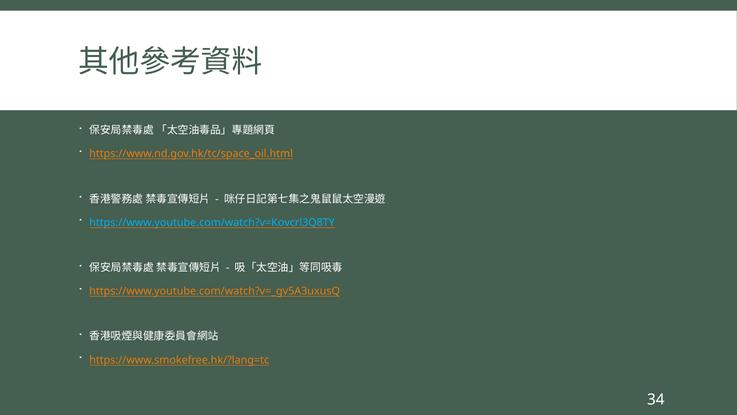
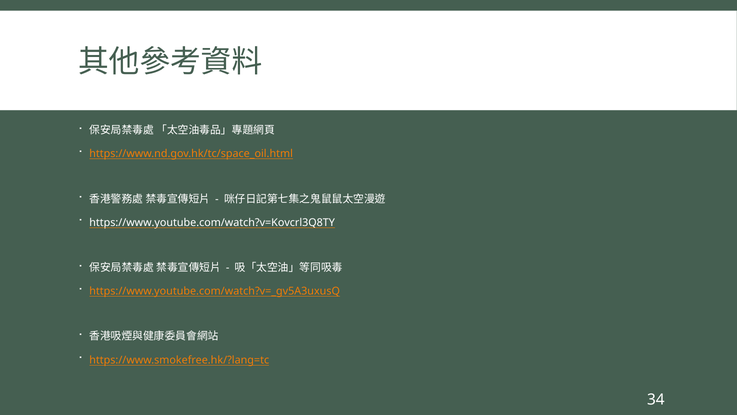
https://www.youtube.com/watch?v=Kovcrl3Q8TY colour: light blue -> white
